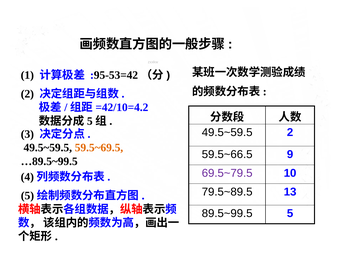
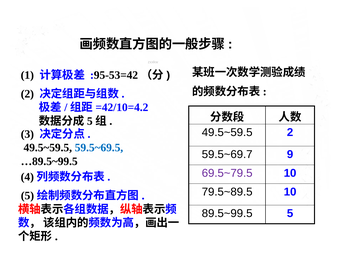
59.5~69.5 colour: orange -> blue
59.5~66.5: 59.5~66.5 -> 59.5~69.7
79.5~89.5 13: 13 -> 10
